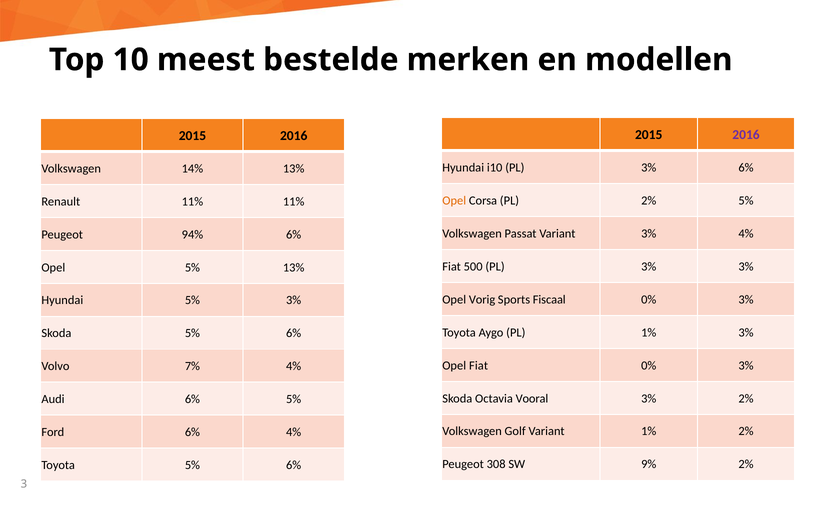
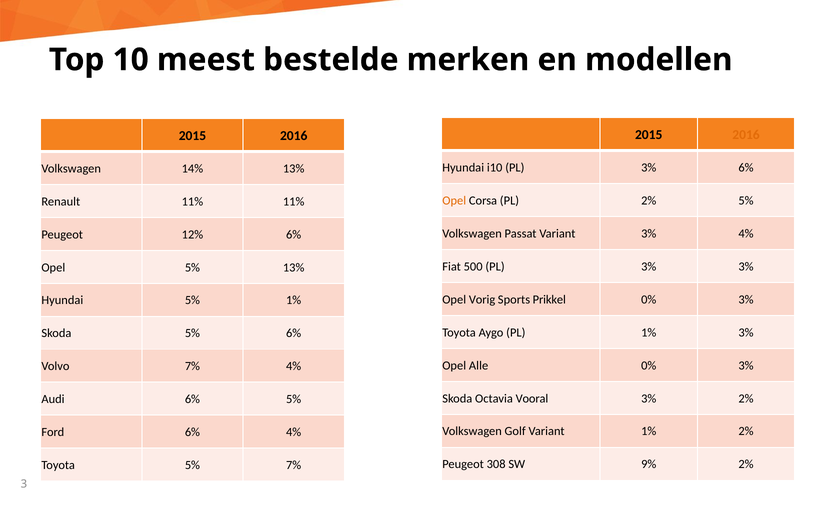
2016 at (746, 135) colour: purple -> orange
94%: 94% -> 12%
Fiscaal: Fiscaal -> Prikkel
5% 3%: 3% -> 1%
Opel Fiat: Fiat -> Alle
Toyota 5% 6%: 6% -> 7%
